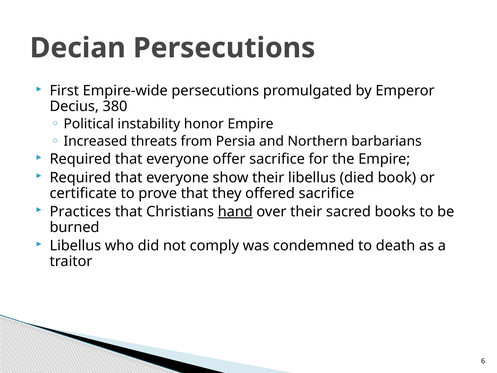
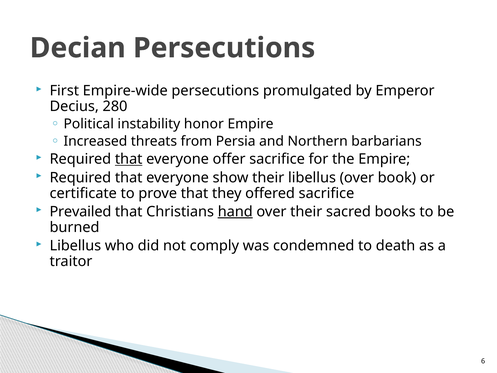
380: 380 -> 280
that at (129, 159) underline: none -> present
libellus died: died -> over
Practices: Practices -> Prevailed
